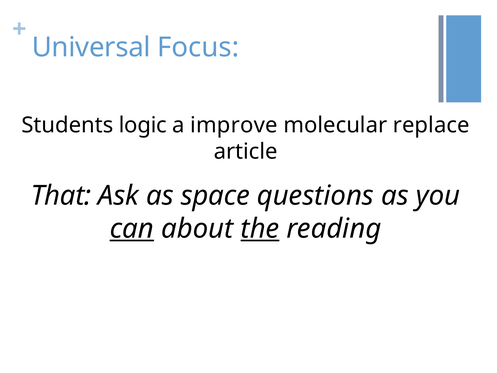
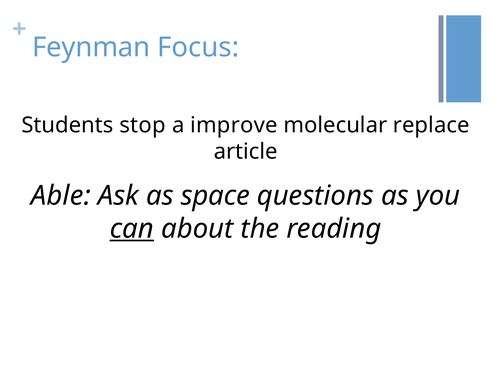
Universal: Universal -> Feynman
logic: logic -> stop
That: That -> Able
the underline: present -> none
